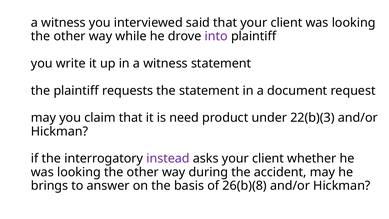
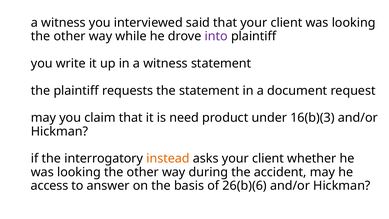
22(b)(3: 22(b)(3 -> 16(b)(3
instead colour: purple -> orange
brings: brings -> access
26(b)(8: 26(b)(8 -> 26(b)(6
